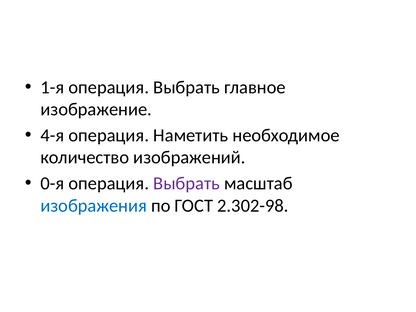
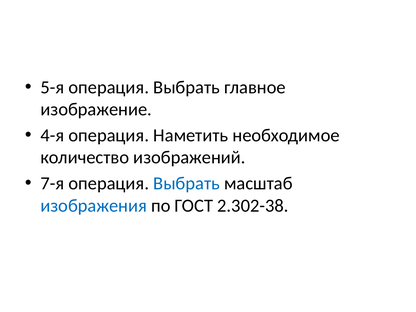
1-я: 1-я -> 5-я
0-я: 0-я -> 7-я
Выбрать at (187, 183) colour: purple -> blue
2.302-98: 2.302-98 -> 2.302-38
